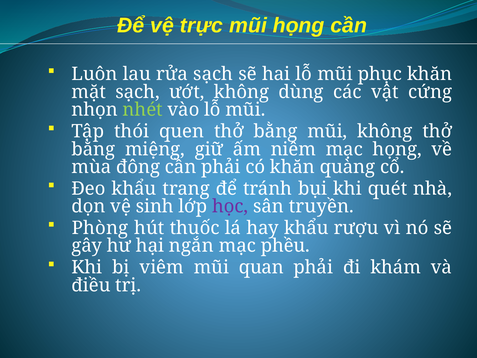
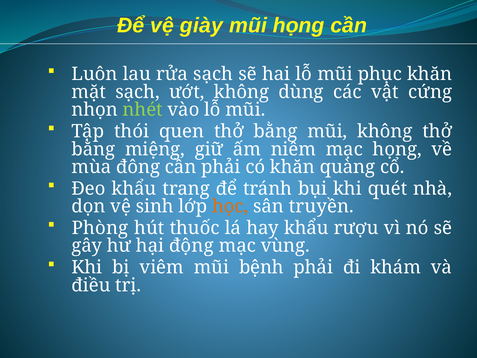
trực: trực -> giày
học colour: purple -> orange
ngắn: ngắn -> động
phều: phều -> vùng
quan: quan -> bệnh
